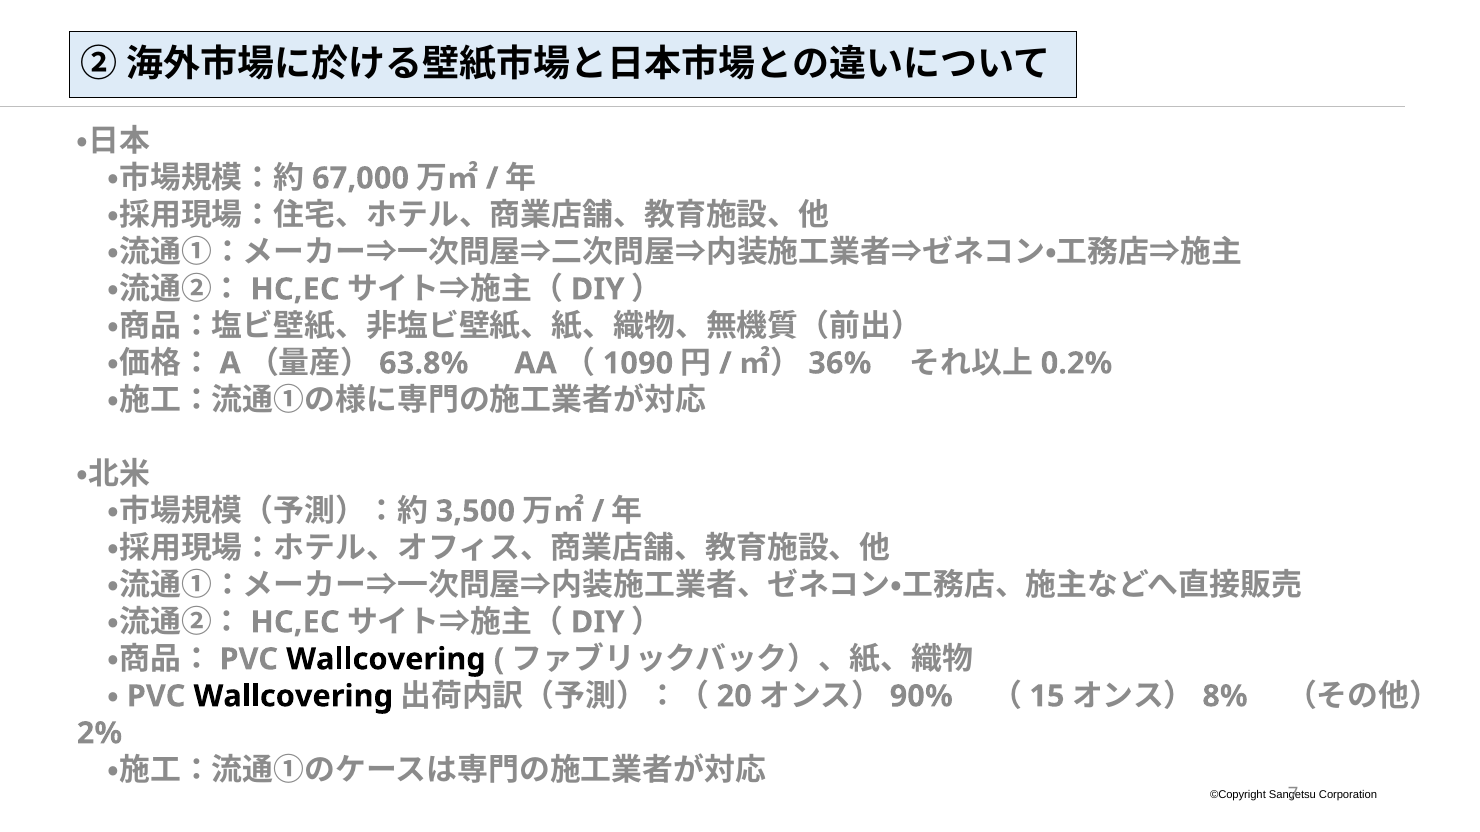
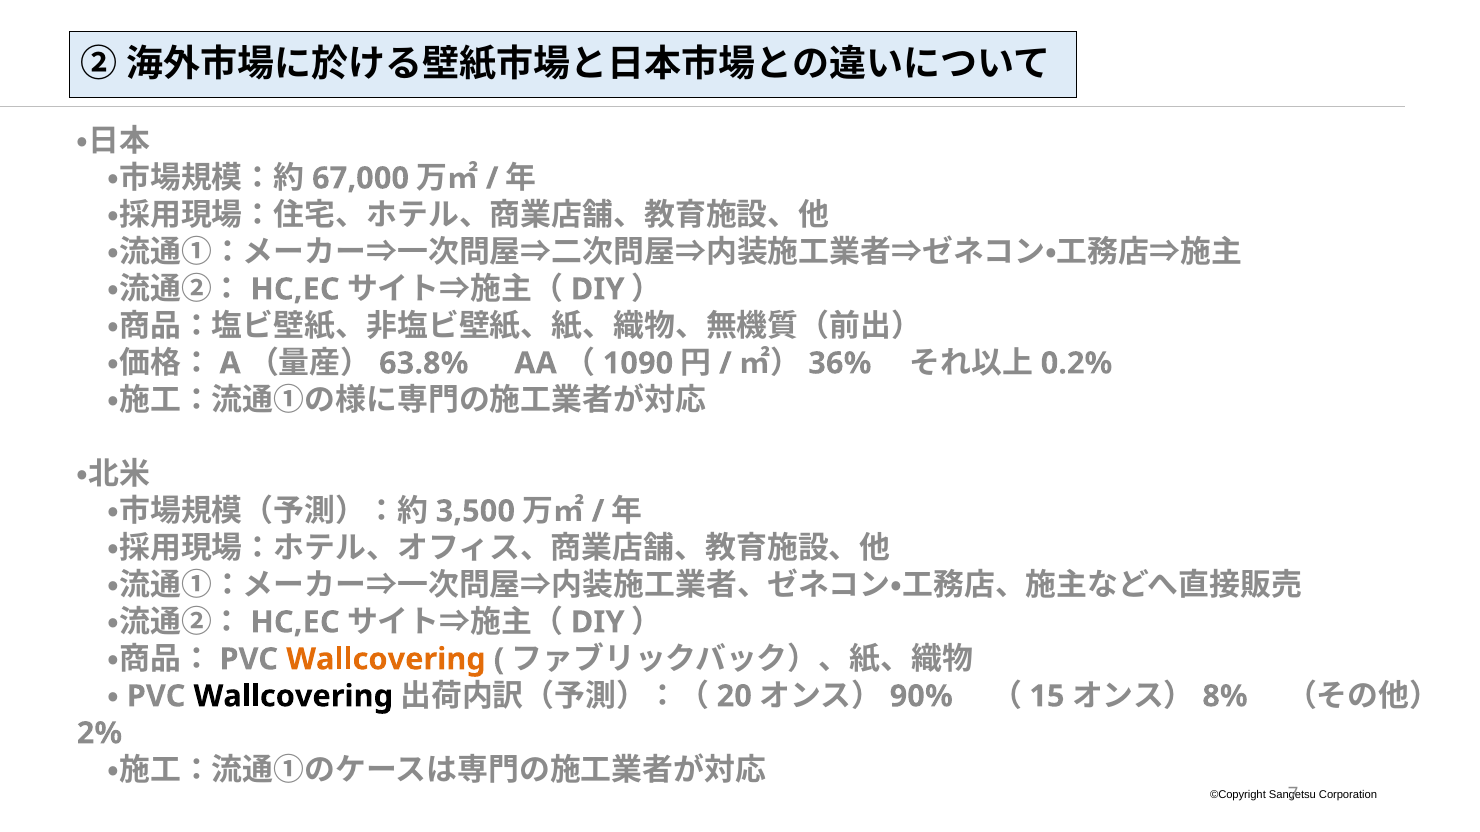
Wallcovering at (386, 660) colour: black -> orange
